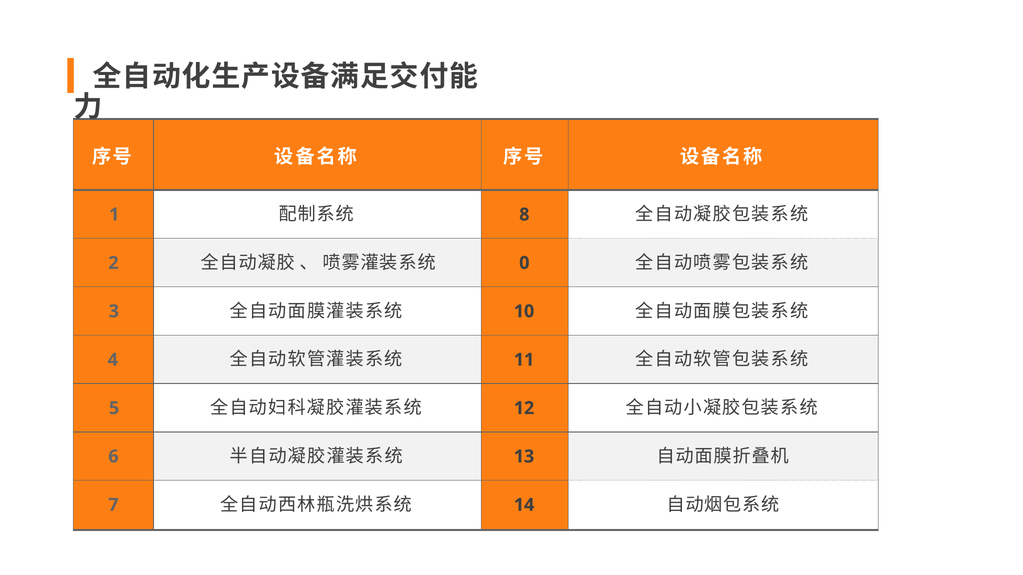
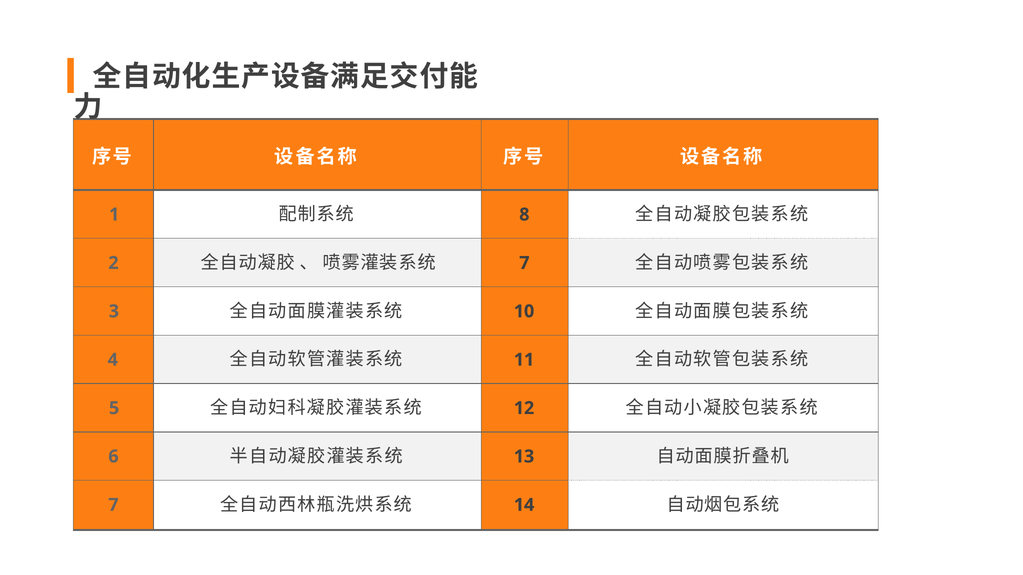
0 at (524, 263): 0 -> 7
